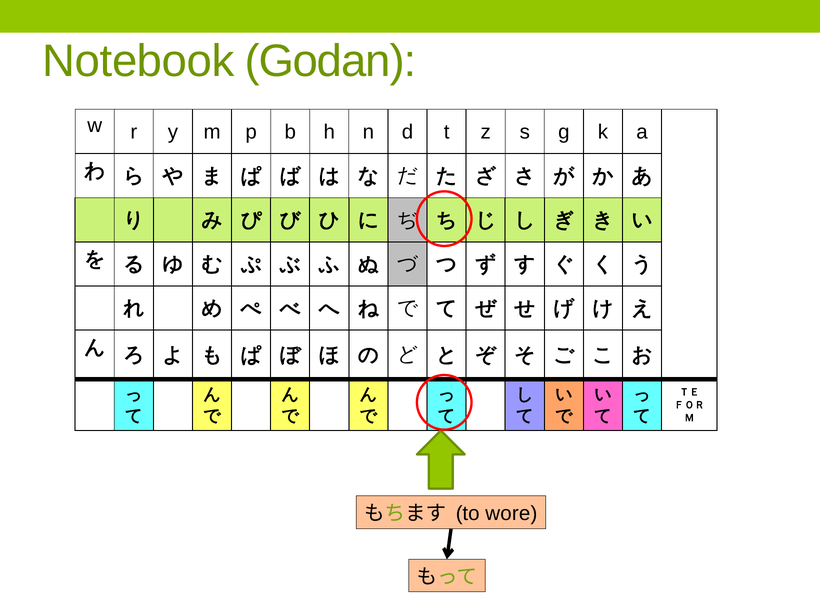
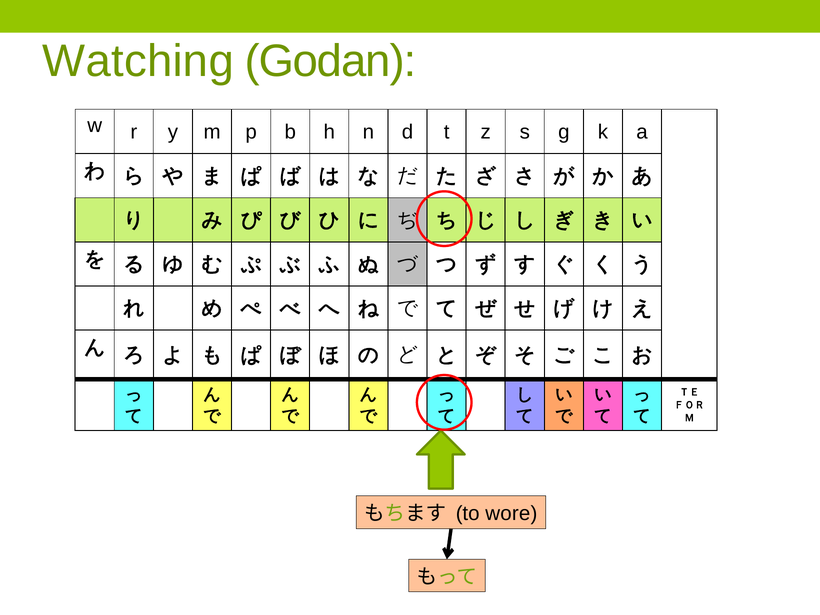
Notebook: Notebook -> Watching
